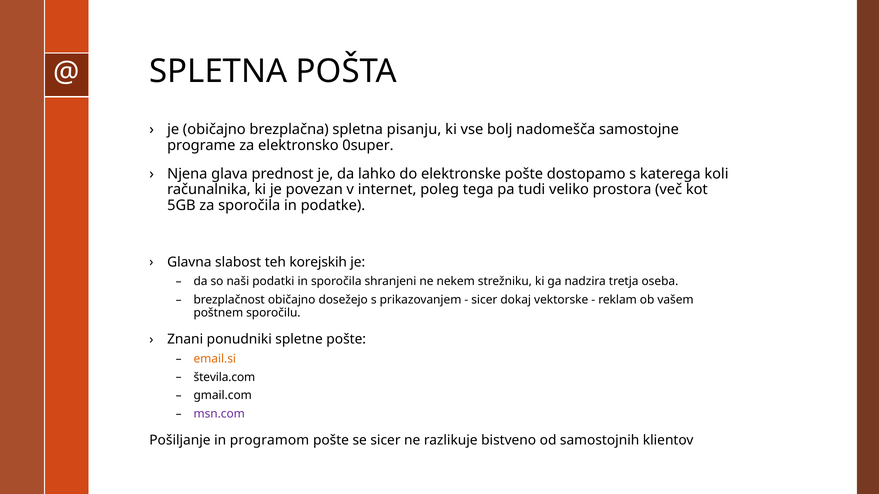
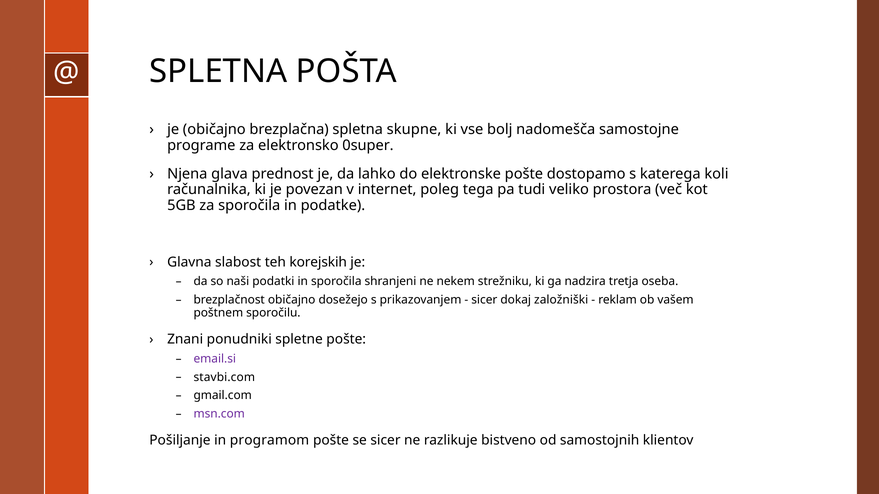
pisanju: pisanju -> skupne
vektorske: vektorske -> založniški
email.si colour: orange -> purple
števila.com: števila.com -> stavbi.com
